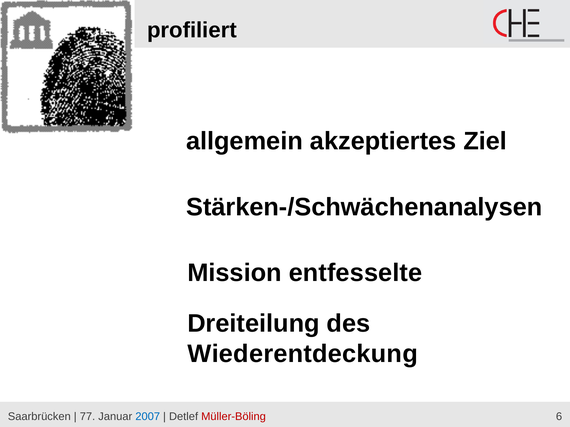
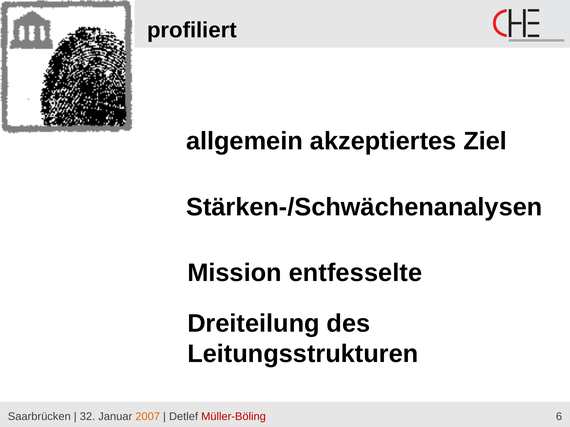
Wiederentdeckung: Wiederentdeckung -> Leitungsstrukturen
77: 77 -> 32
2007 colour: blue -> orange
